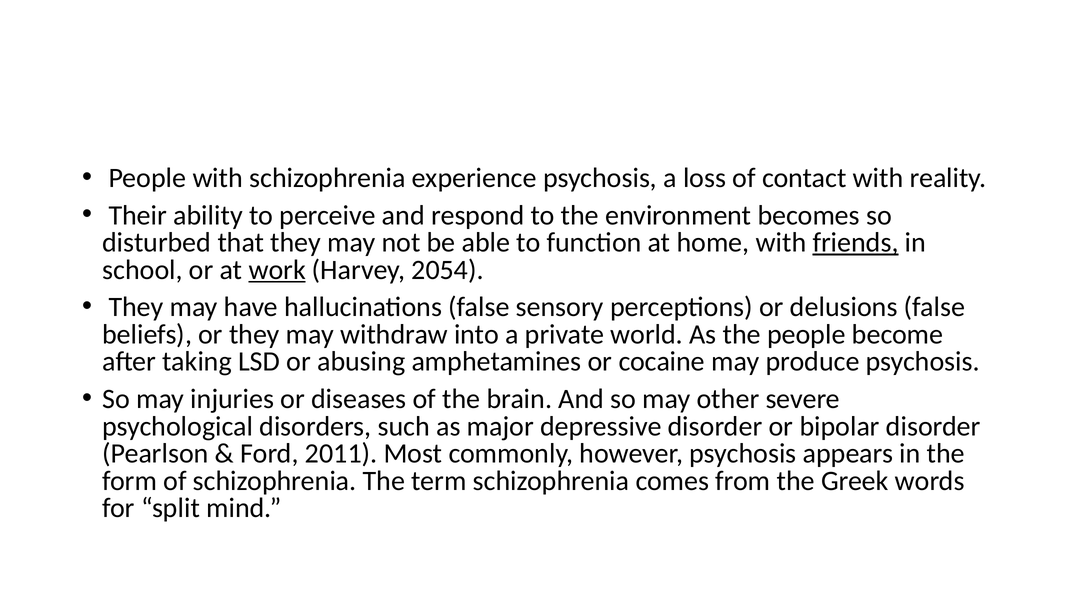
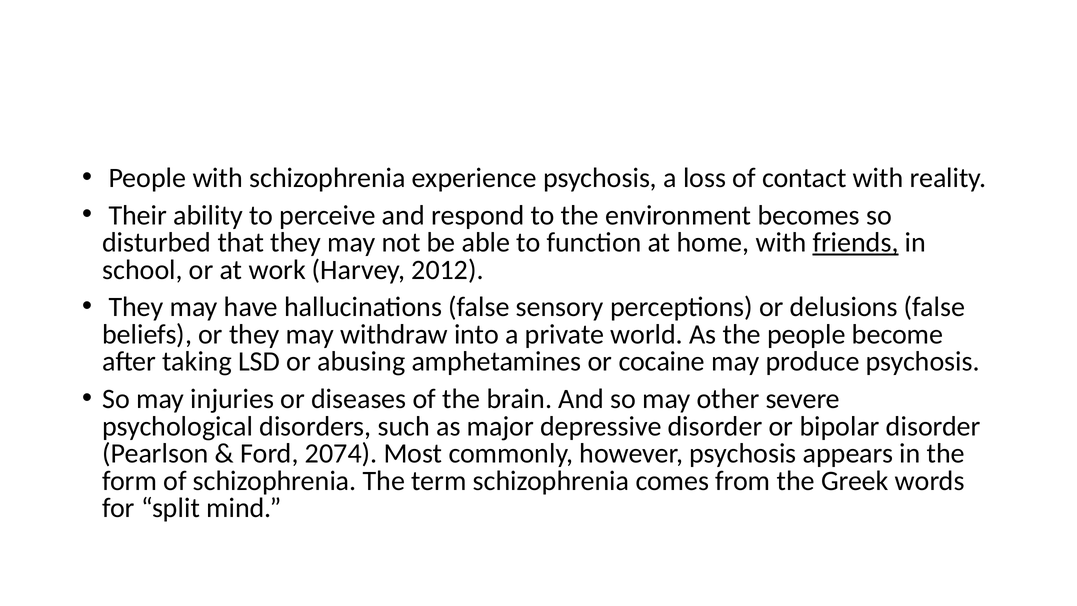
work underline: present -> none
2054: 2054 -> 2012
2011: 2011 -> 2074
